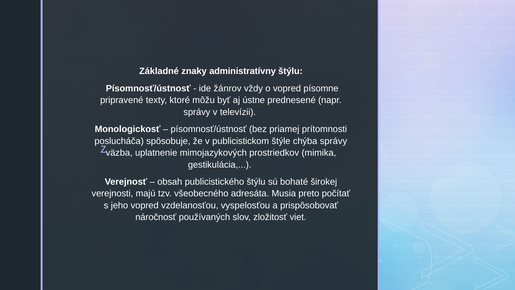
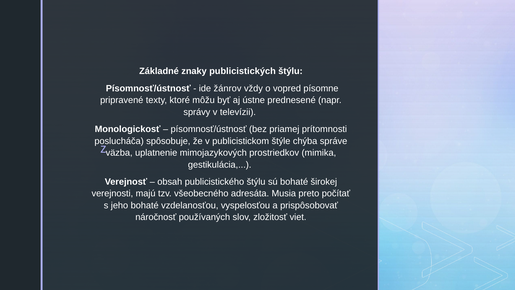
administratívny: administratívny -> publicistických
chýba správy: správy -> správe
jeho vopred: vopred -> bohaté
